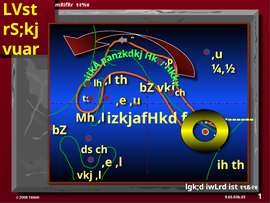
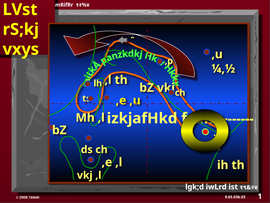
vuar: vuar -> vxys
